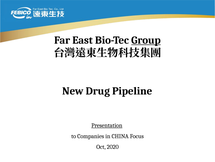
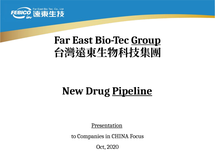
Pipeline underline: none -> present
